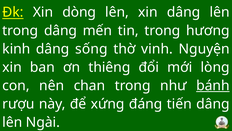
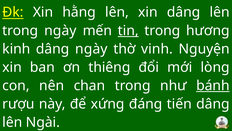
dòng: dòng -> hằng
trong dâng: dâng -> ngày
tin underline: none -> present
dâng sống: sống -> ngày
